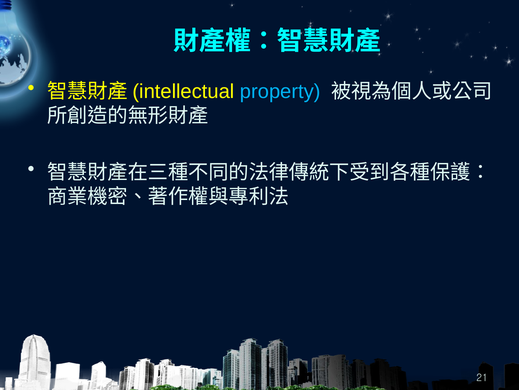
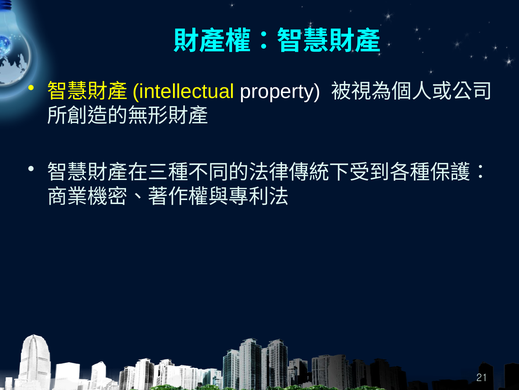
property colour: light blue -> white
